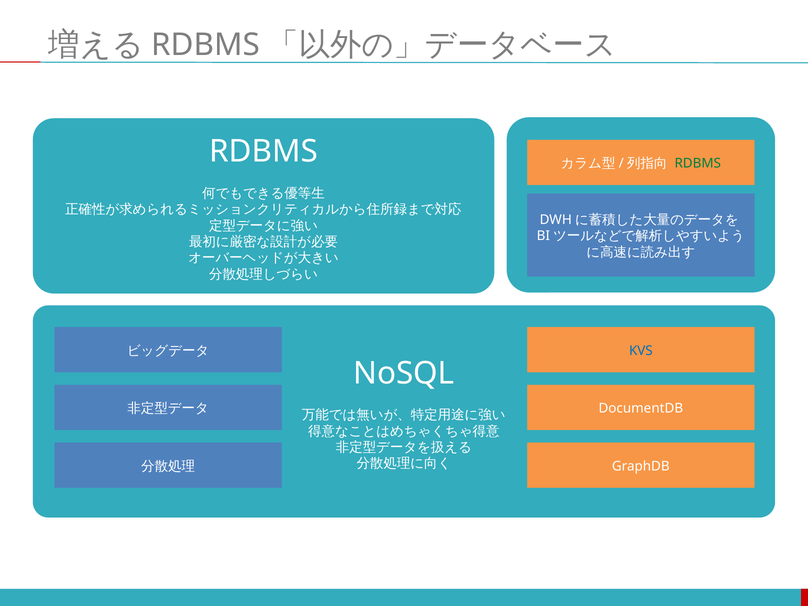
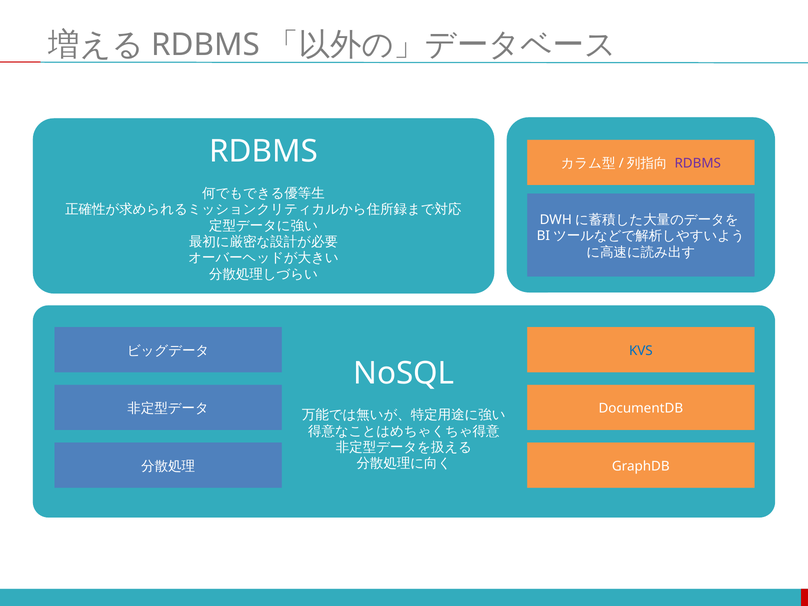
RDBMS at (698, 163) colour: green -> purple
